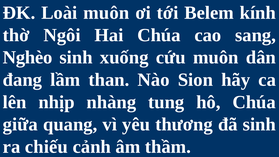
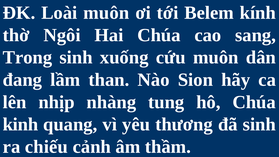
Nghèo: Nghèo -> Trong
giữa: giữa -> kinh
